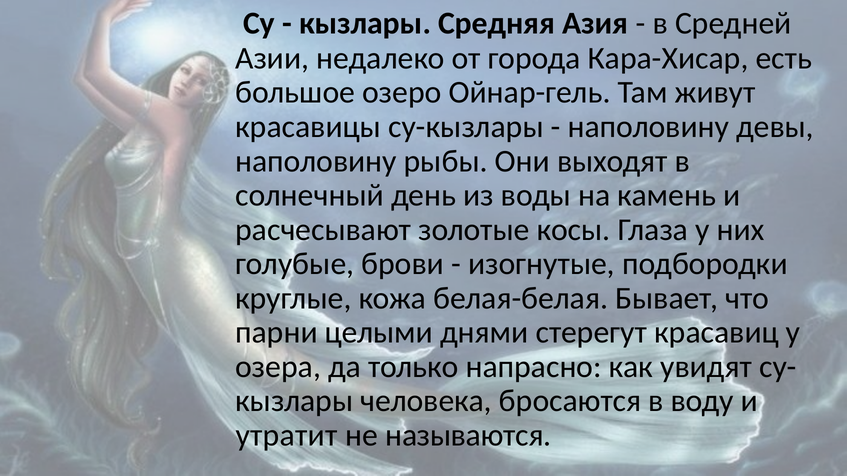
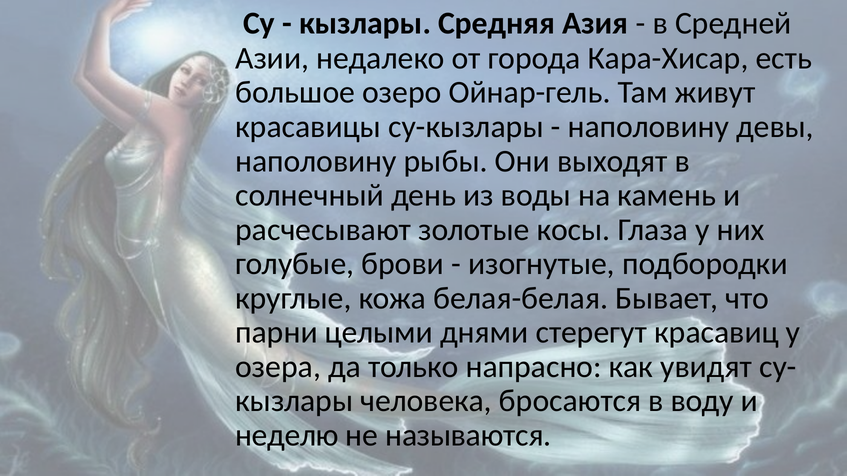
утратит: утратит -> неделю
